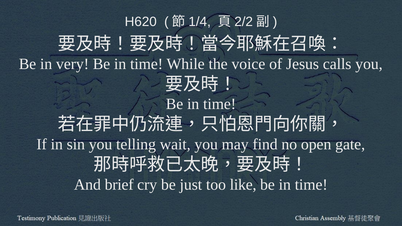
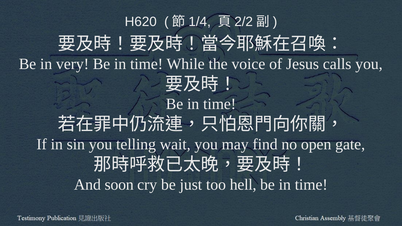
brief: brief -> soon
like: like -> hell
